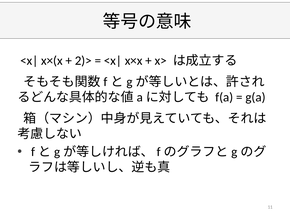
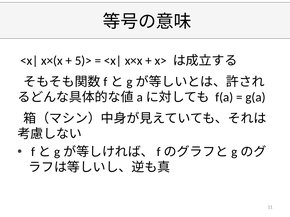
2)>: 2)> -> 5)>
